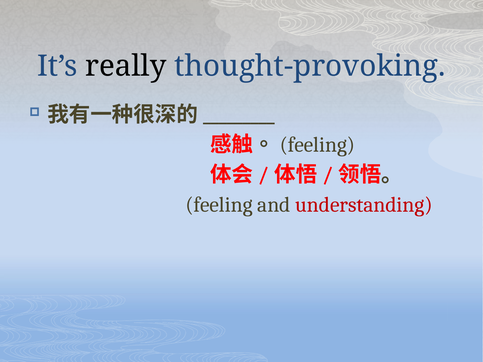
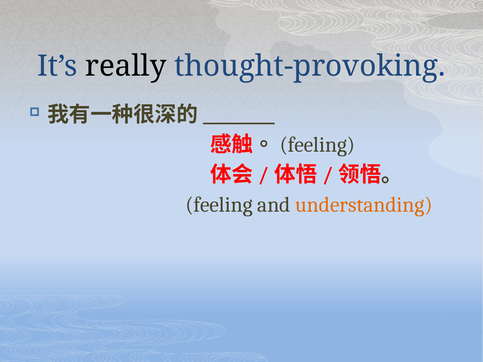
understanding colour: red -> orange
